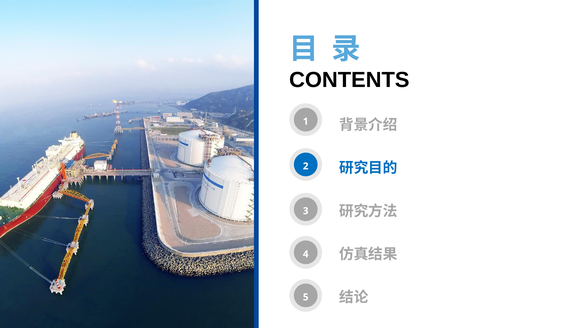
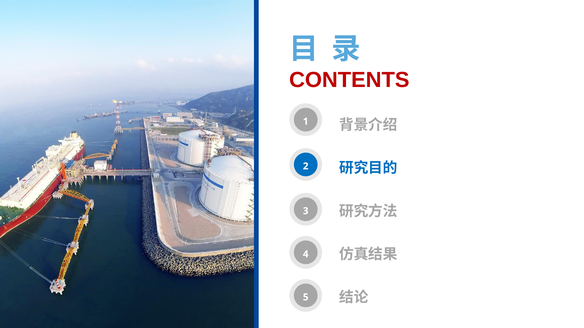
CONTENTS colour: black -> red
